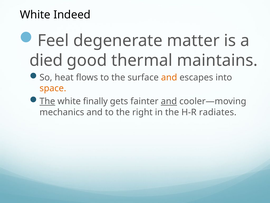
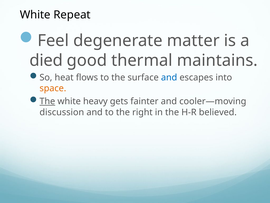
Indeed: Indeed -> Repeat
and at (169, 77) colour: orange -> blue
finally: finally -> heavy
and at (169, 101) underline: present -> none
mechanics: mechanics -> discussion
radiates: radiates -> believed
